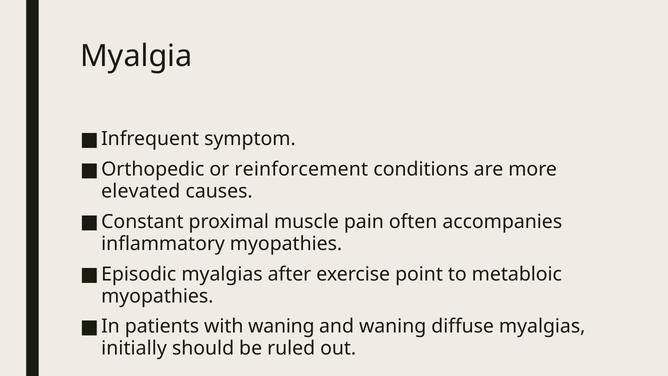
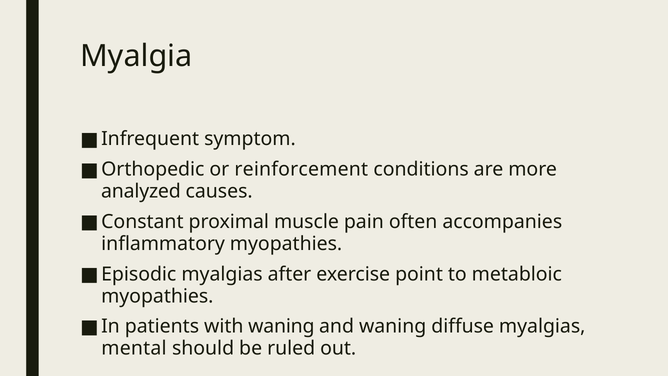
elevated: elevated -> analyzed
initially: initially -> mental
